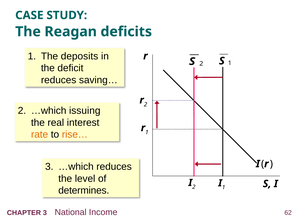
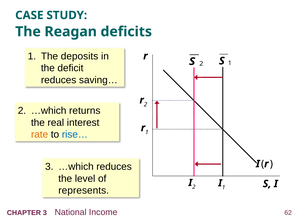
issuing: issuing -> returns
rise… colour: orange -> blue
determines: determines -> represents
